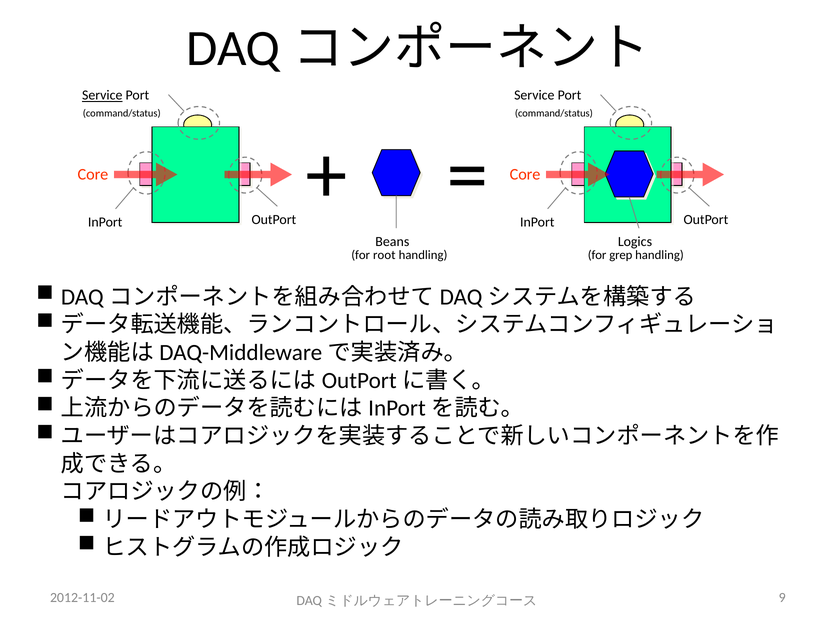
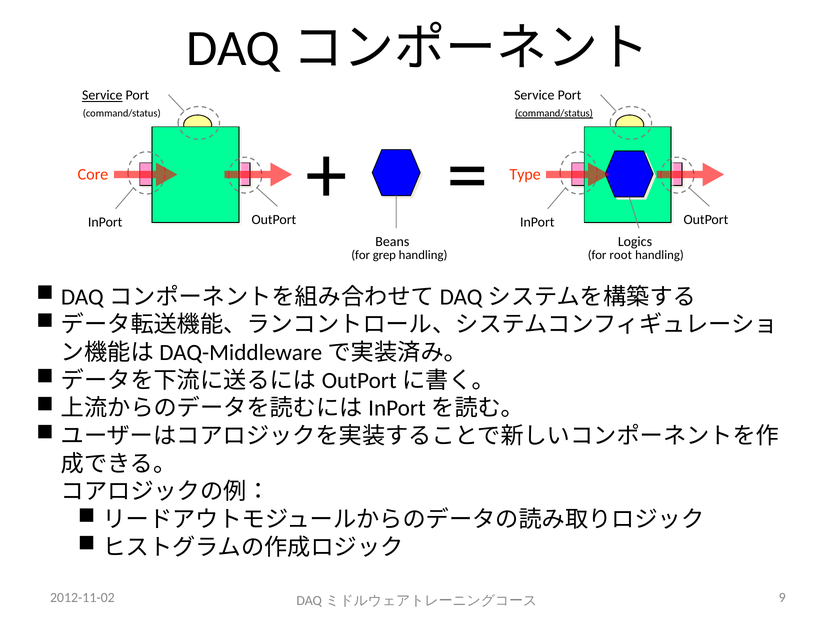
command/status at (554, 113) underline: none -> present
Core at (525, 174): Core -> Type
root: root -> grep
grep: grep -> root
